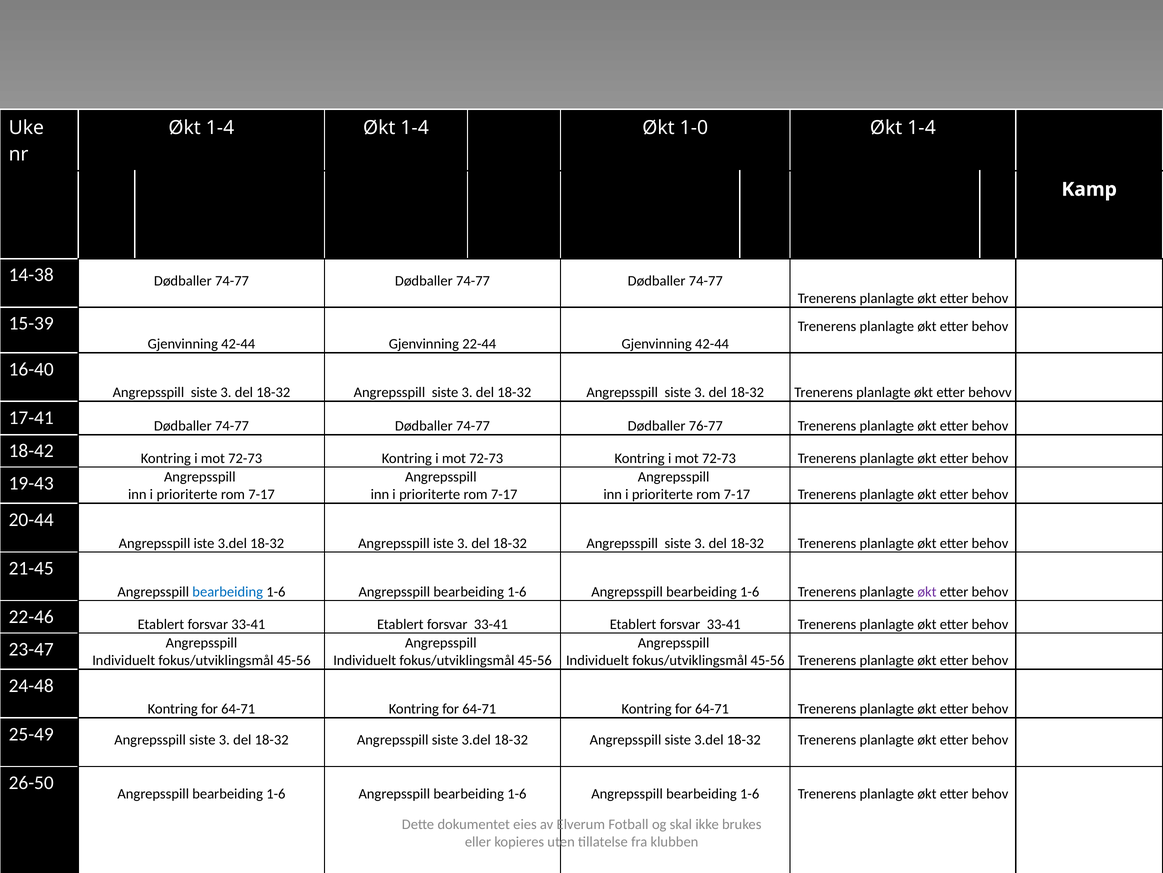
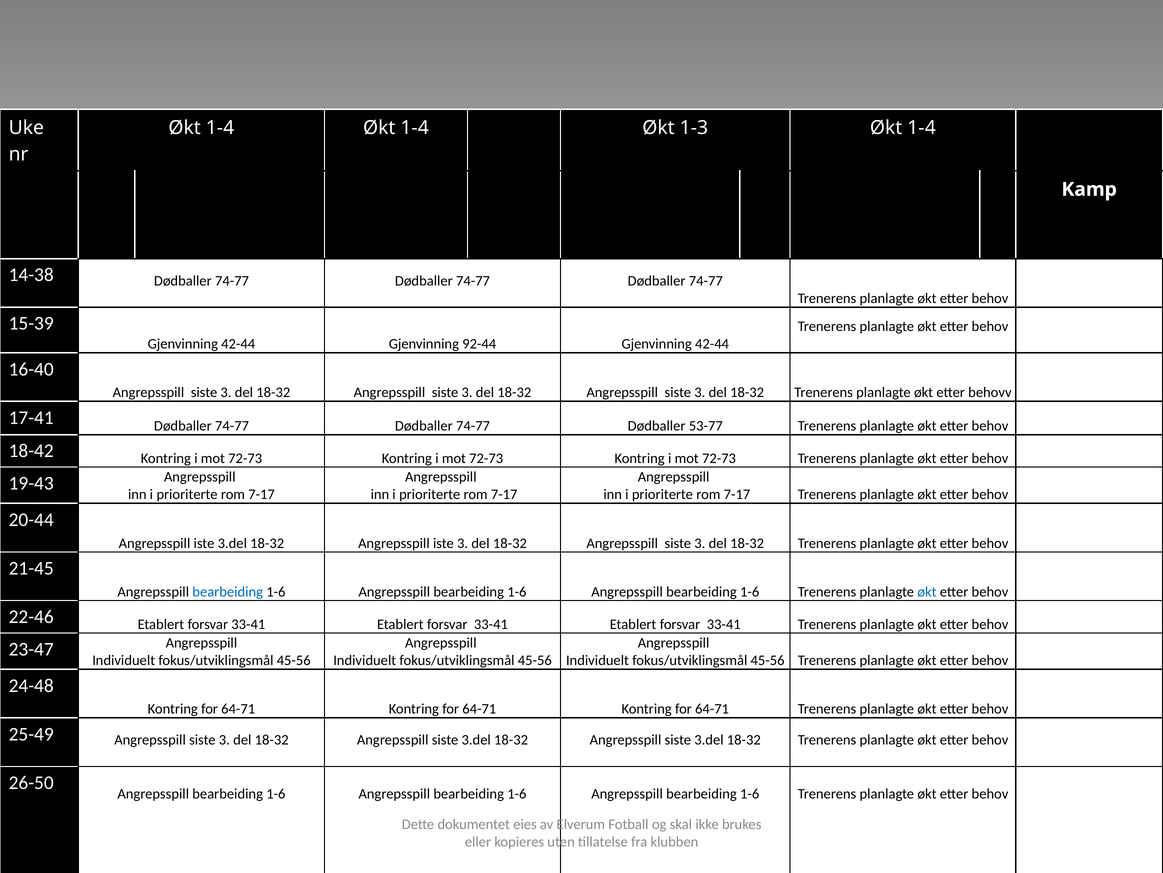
1-0: 1-0 -> 1-3
22-44: 22-44 -> 92-44
76-77: 76-77 -> 53-77
økt at (927, 591) colour: purple -> blue
